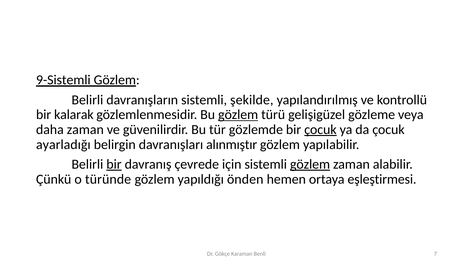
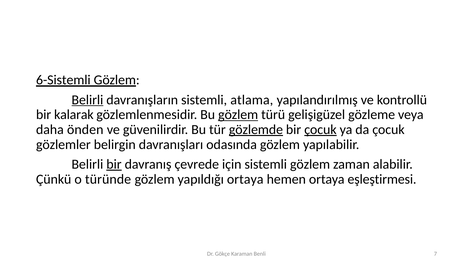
9-Sistemli: 9-Sistemli -> 6-Sistemli
Belirli at (87, 100) underline: none -> present
şekilde: şekilde -> atlama
daha zaman: zaman -> önden
gözlemde underline: none -> present
ayarladığı: ayarladığı -> gözlemler
alınmıştır: alınmıştır -> odasında
gözlem at (310, 164) underline: present -> none
yapıldığı önden: önden -> ortaya
